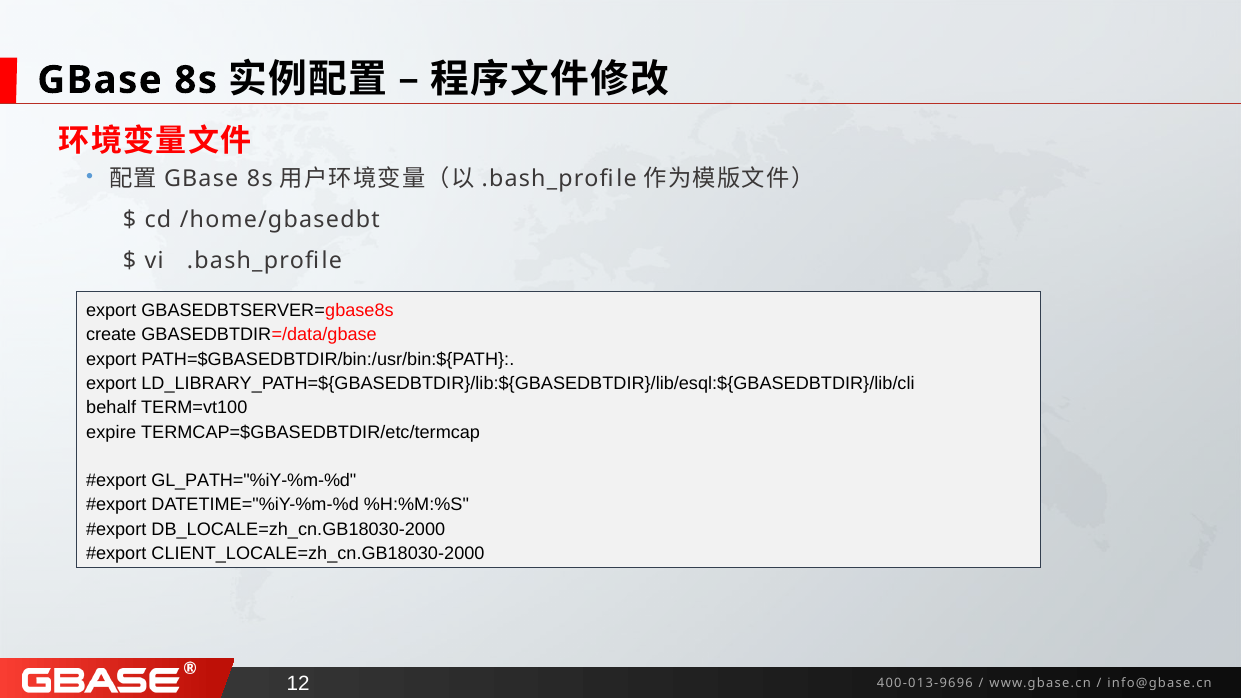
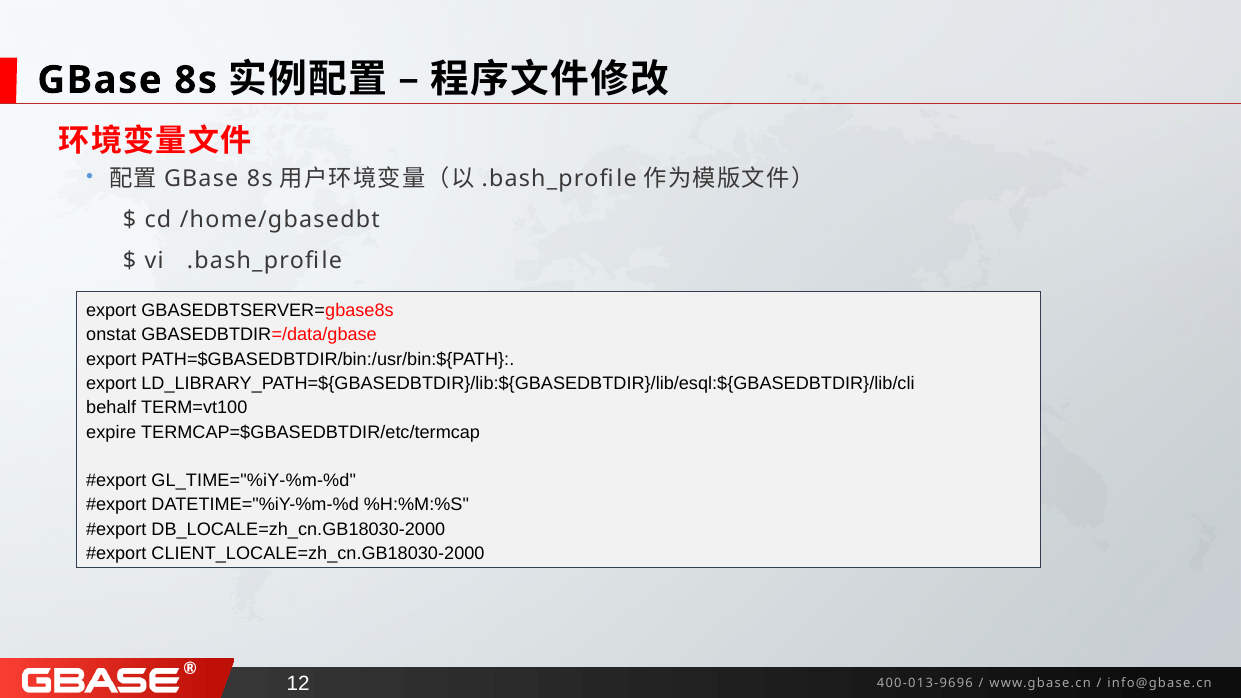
create: create -> onstat
GL_PATH="%iY-%m-%d: GL_PATH="%iY-%m-%d -> GL_TIME="%iY-%m-%d
